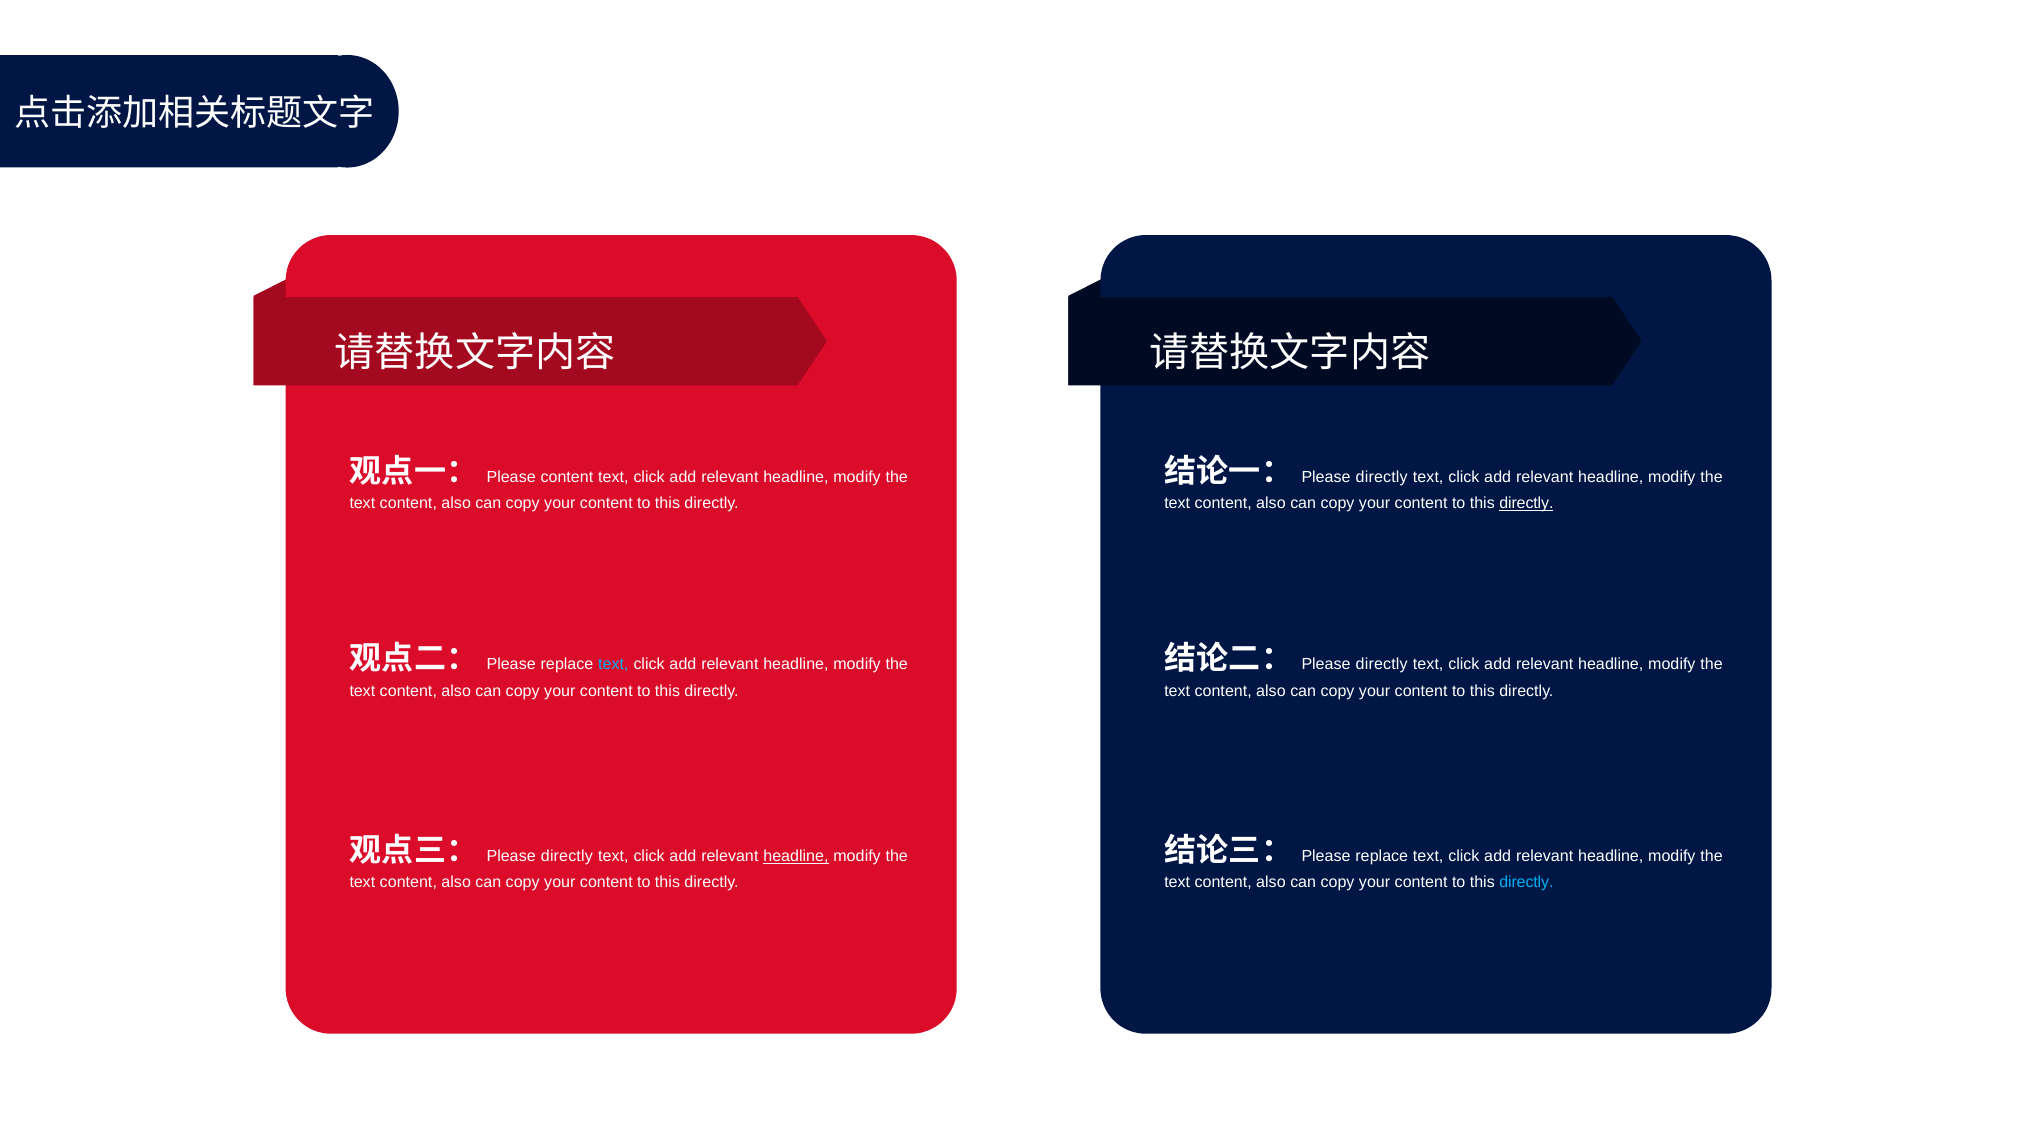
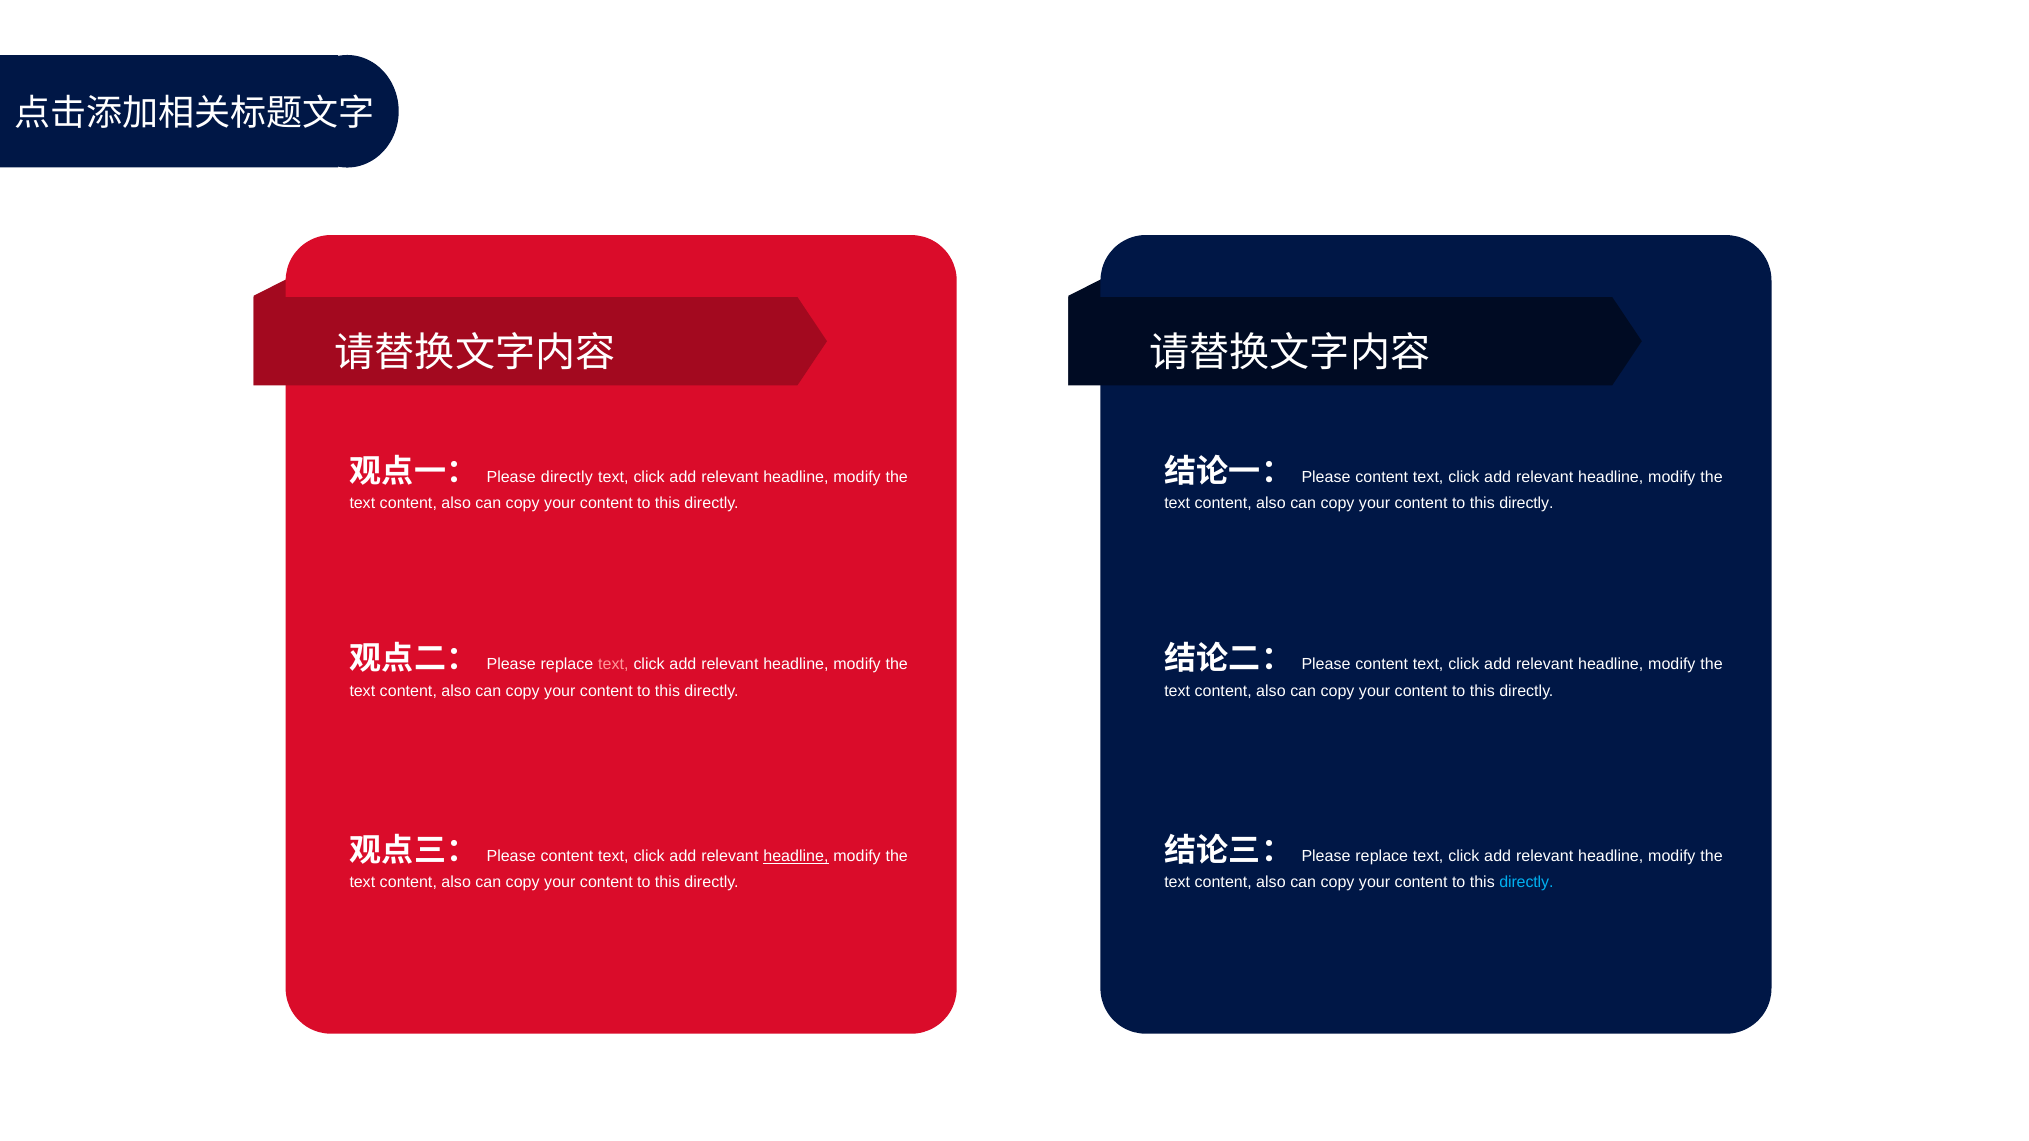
content at (567, 477): content -> directly
directly at (1382, 477): directly -> content
directly at (1526, 503) underline: present -> none
text at (613, 665) colour: light blue -> pink
directly at (1382, 665): directly -> content
directly at (567, 856): directly -> content
